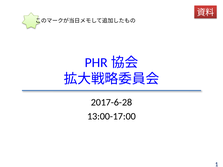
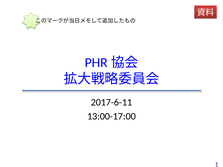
2017-6-28: 2017-6-28 -> 2017-6-11
